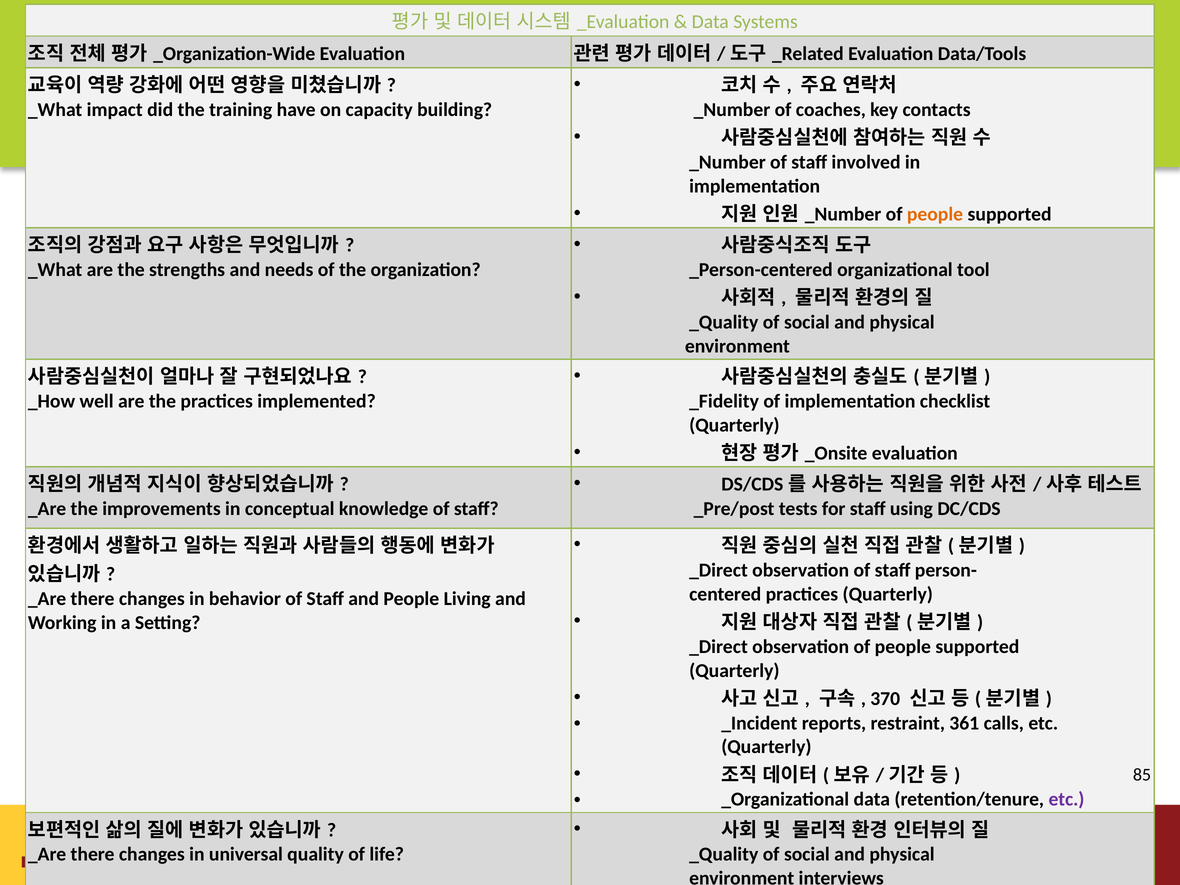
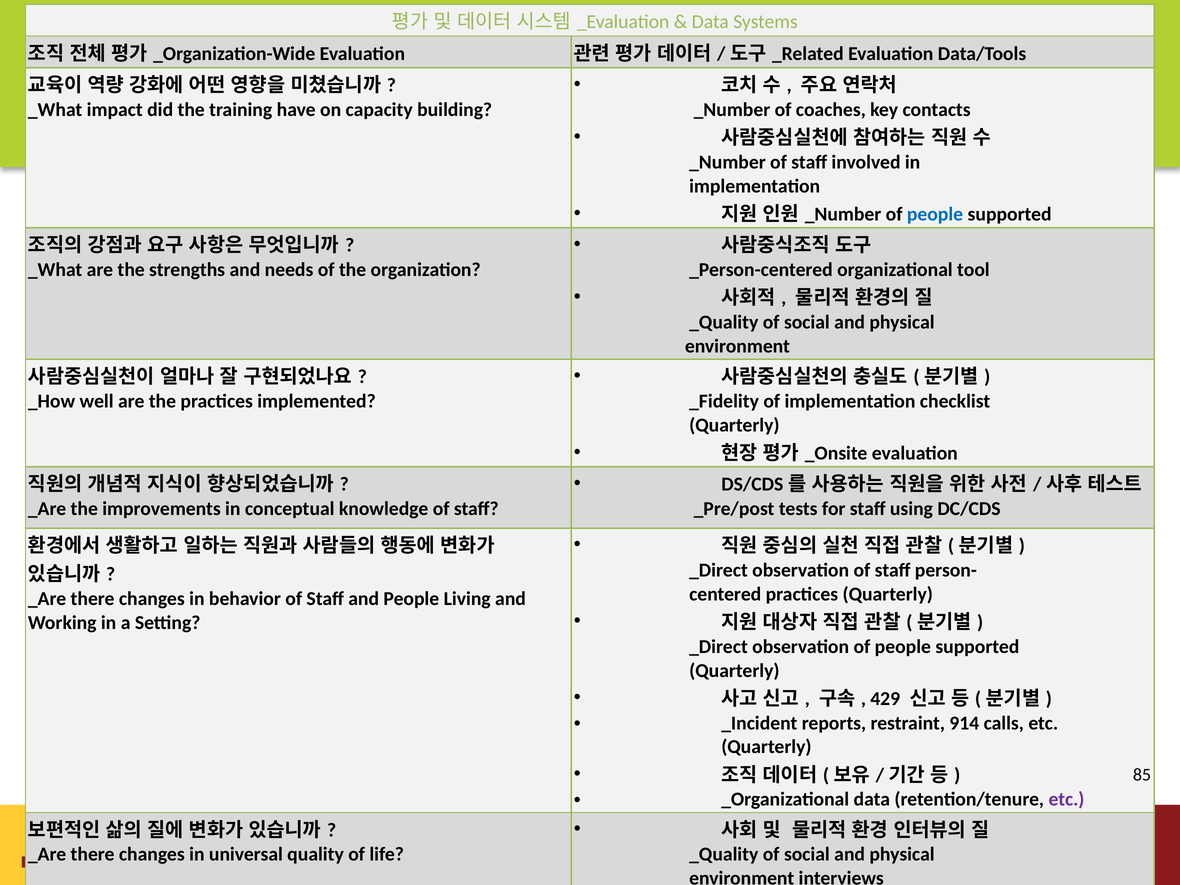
people at (935, 214) colour: orange -> blue
370: 370 -> 429
361: 361 -> 914
